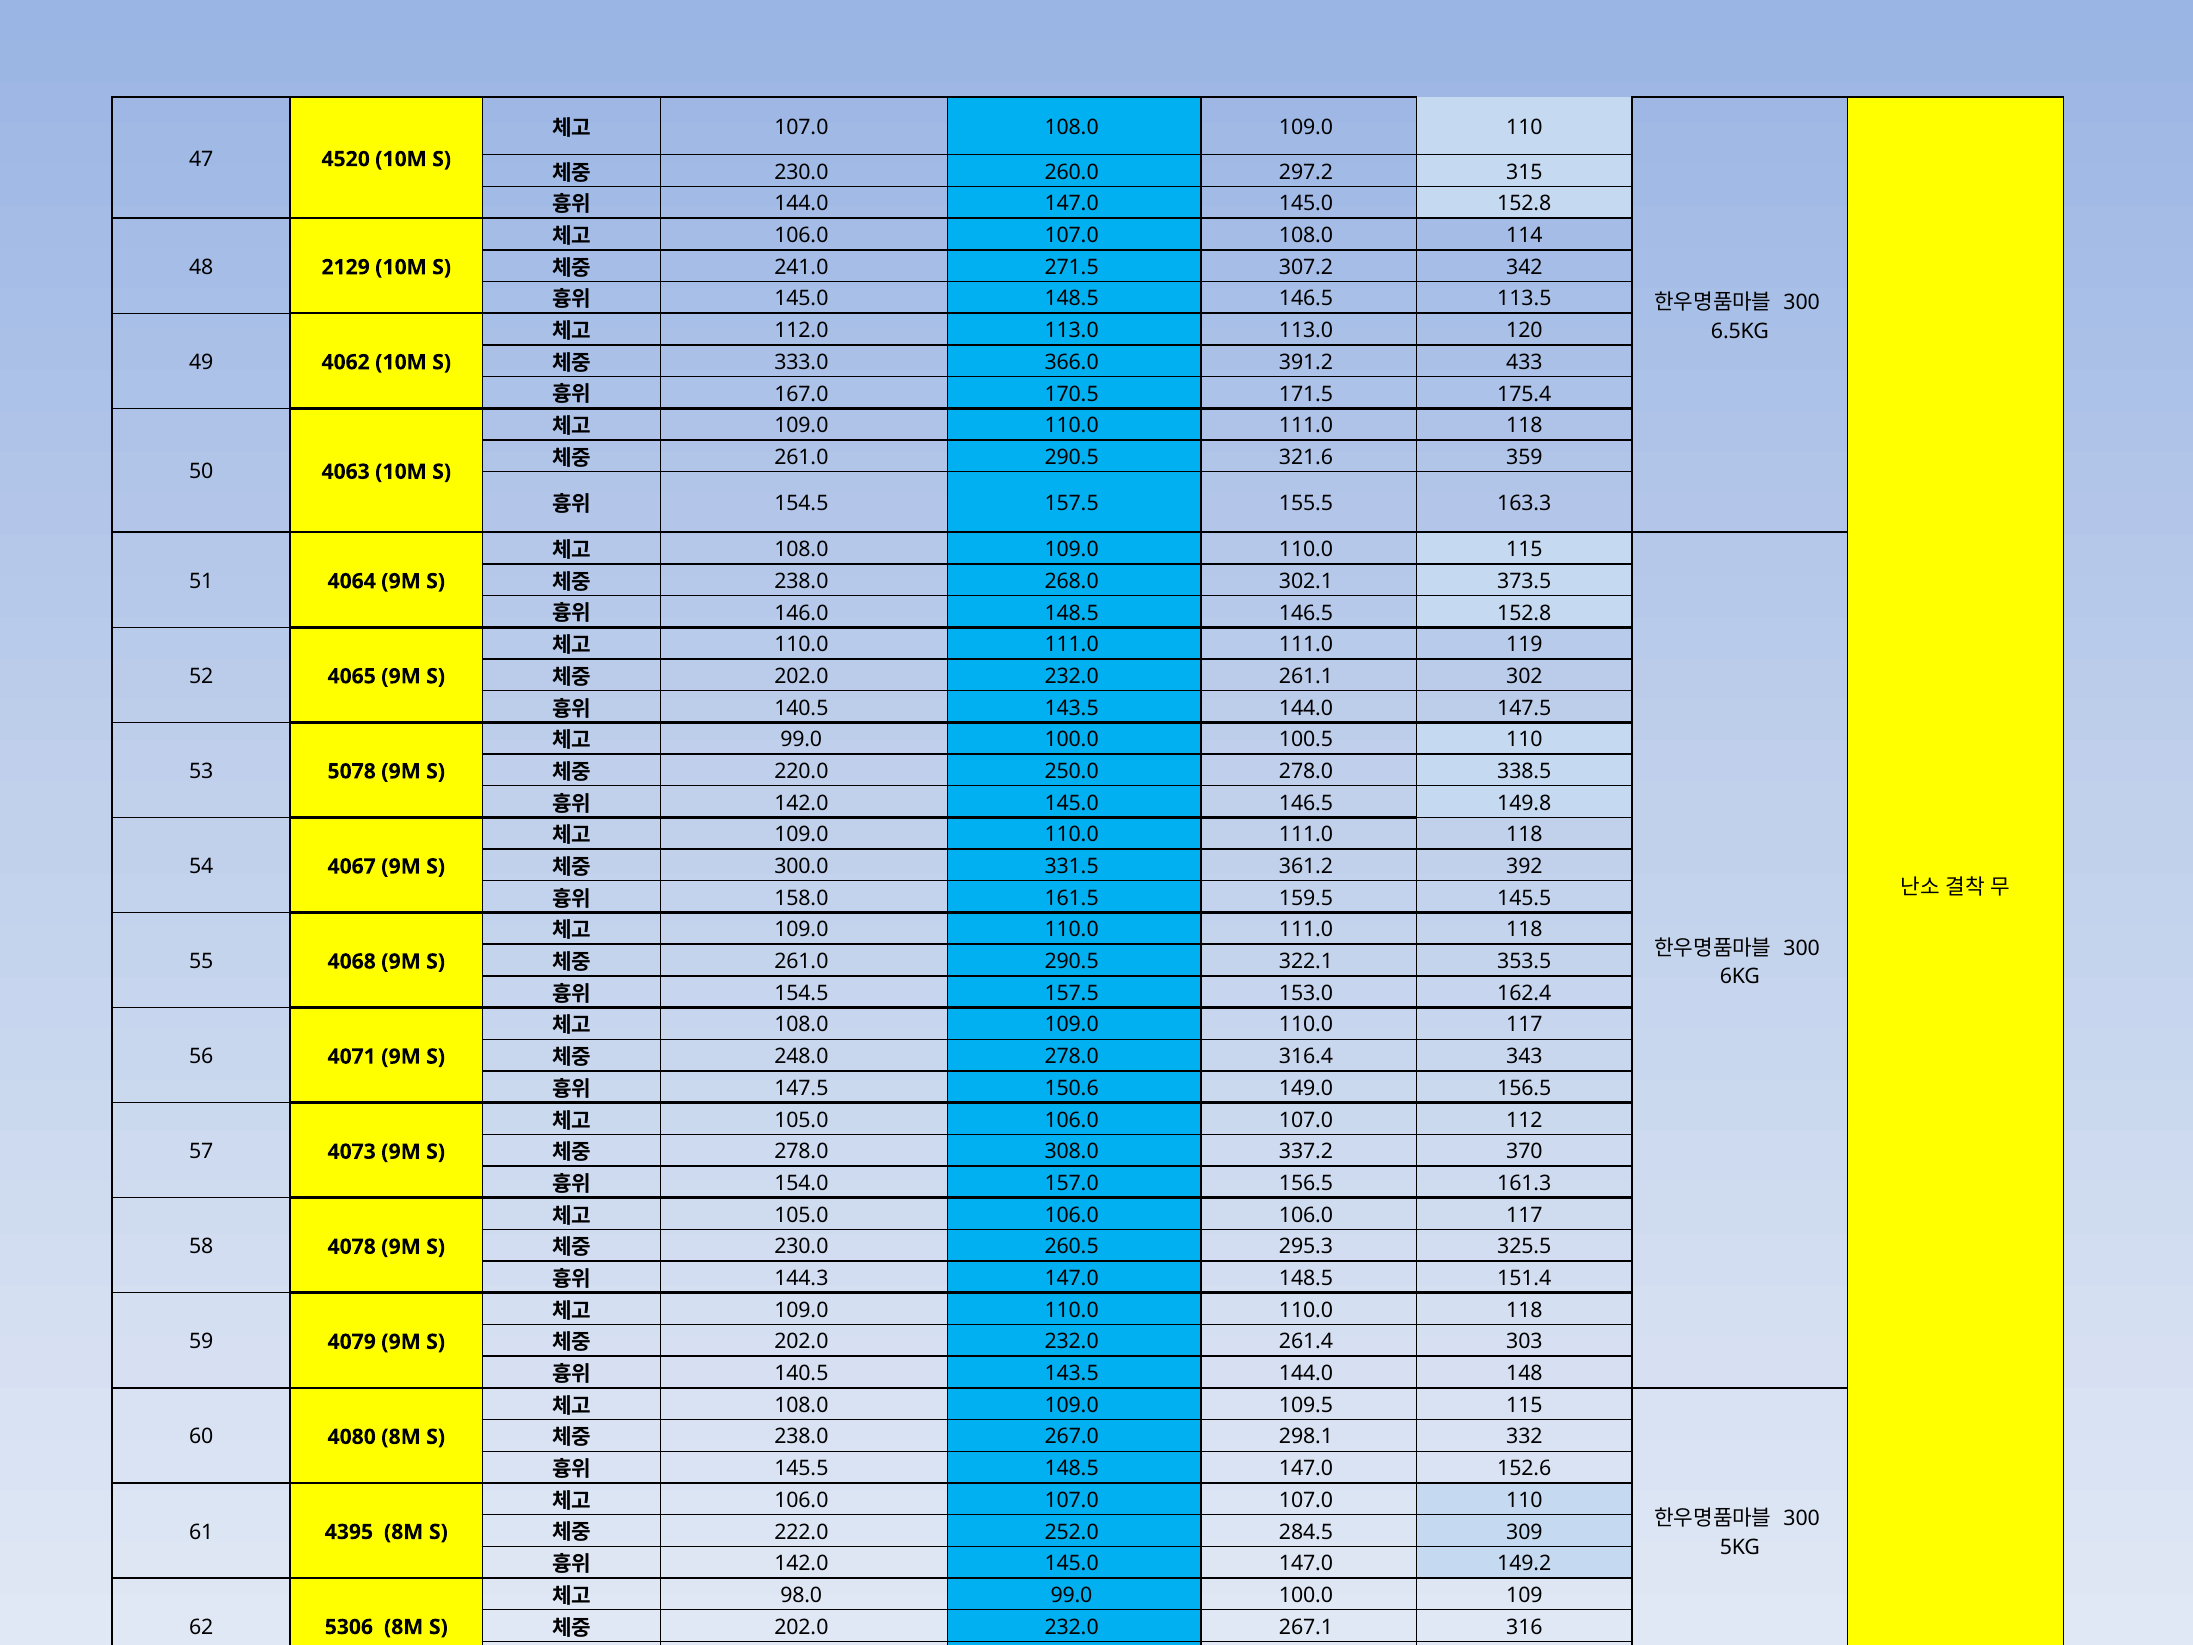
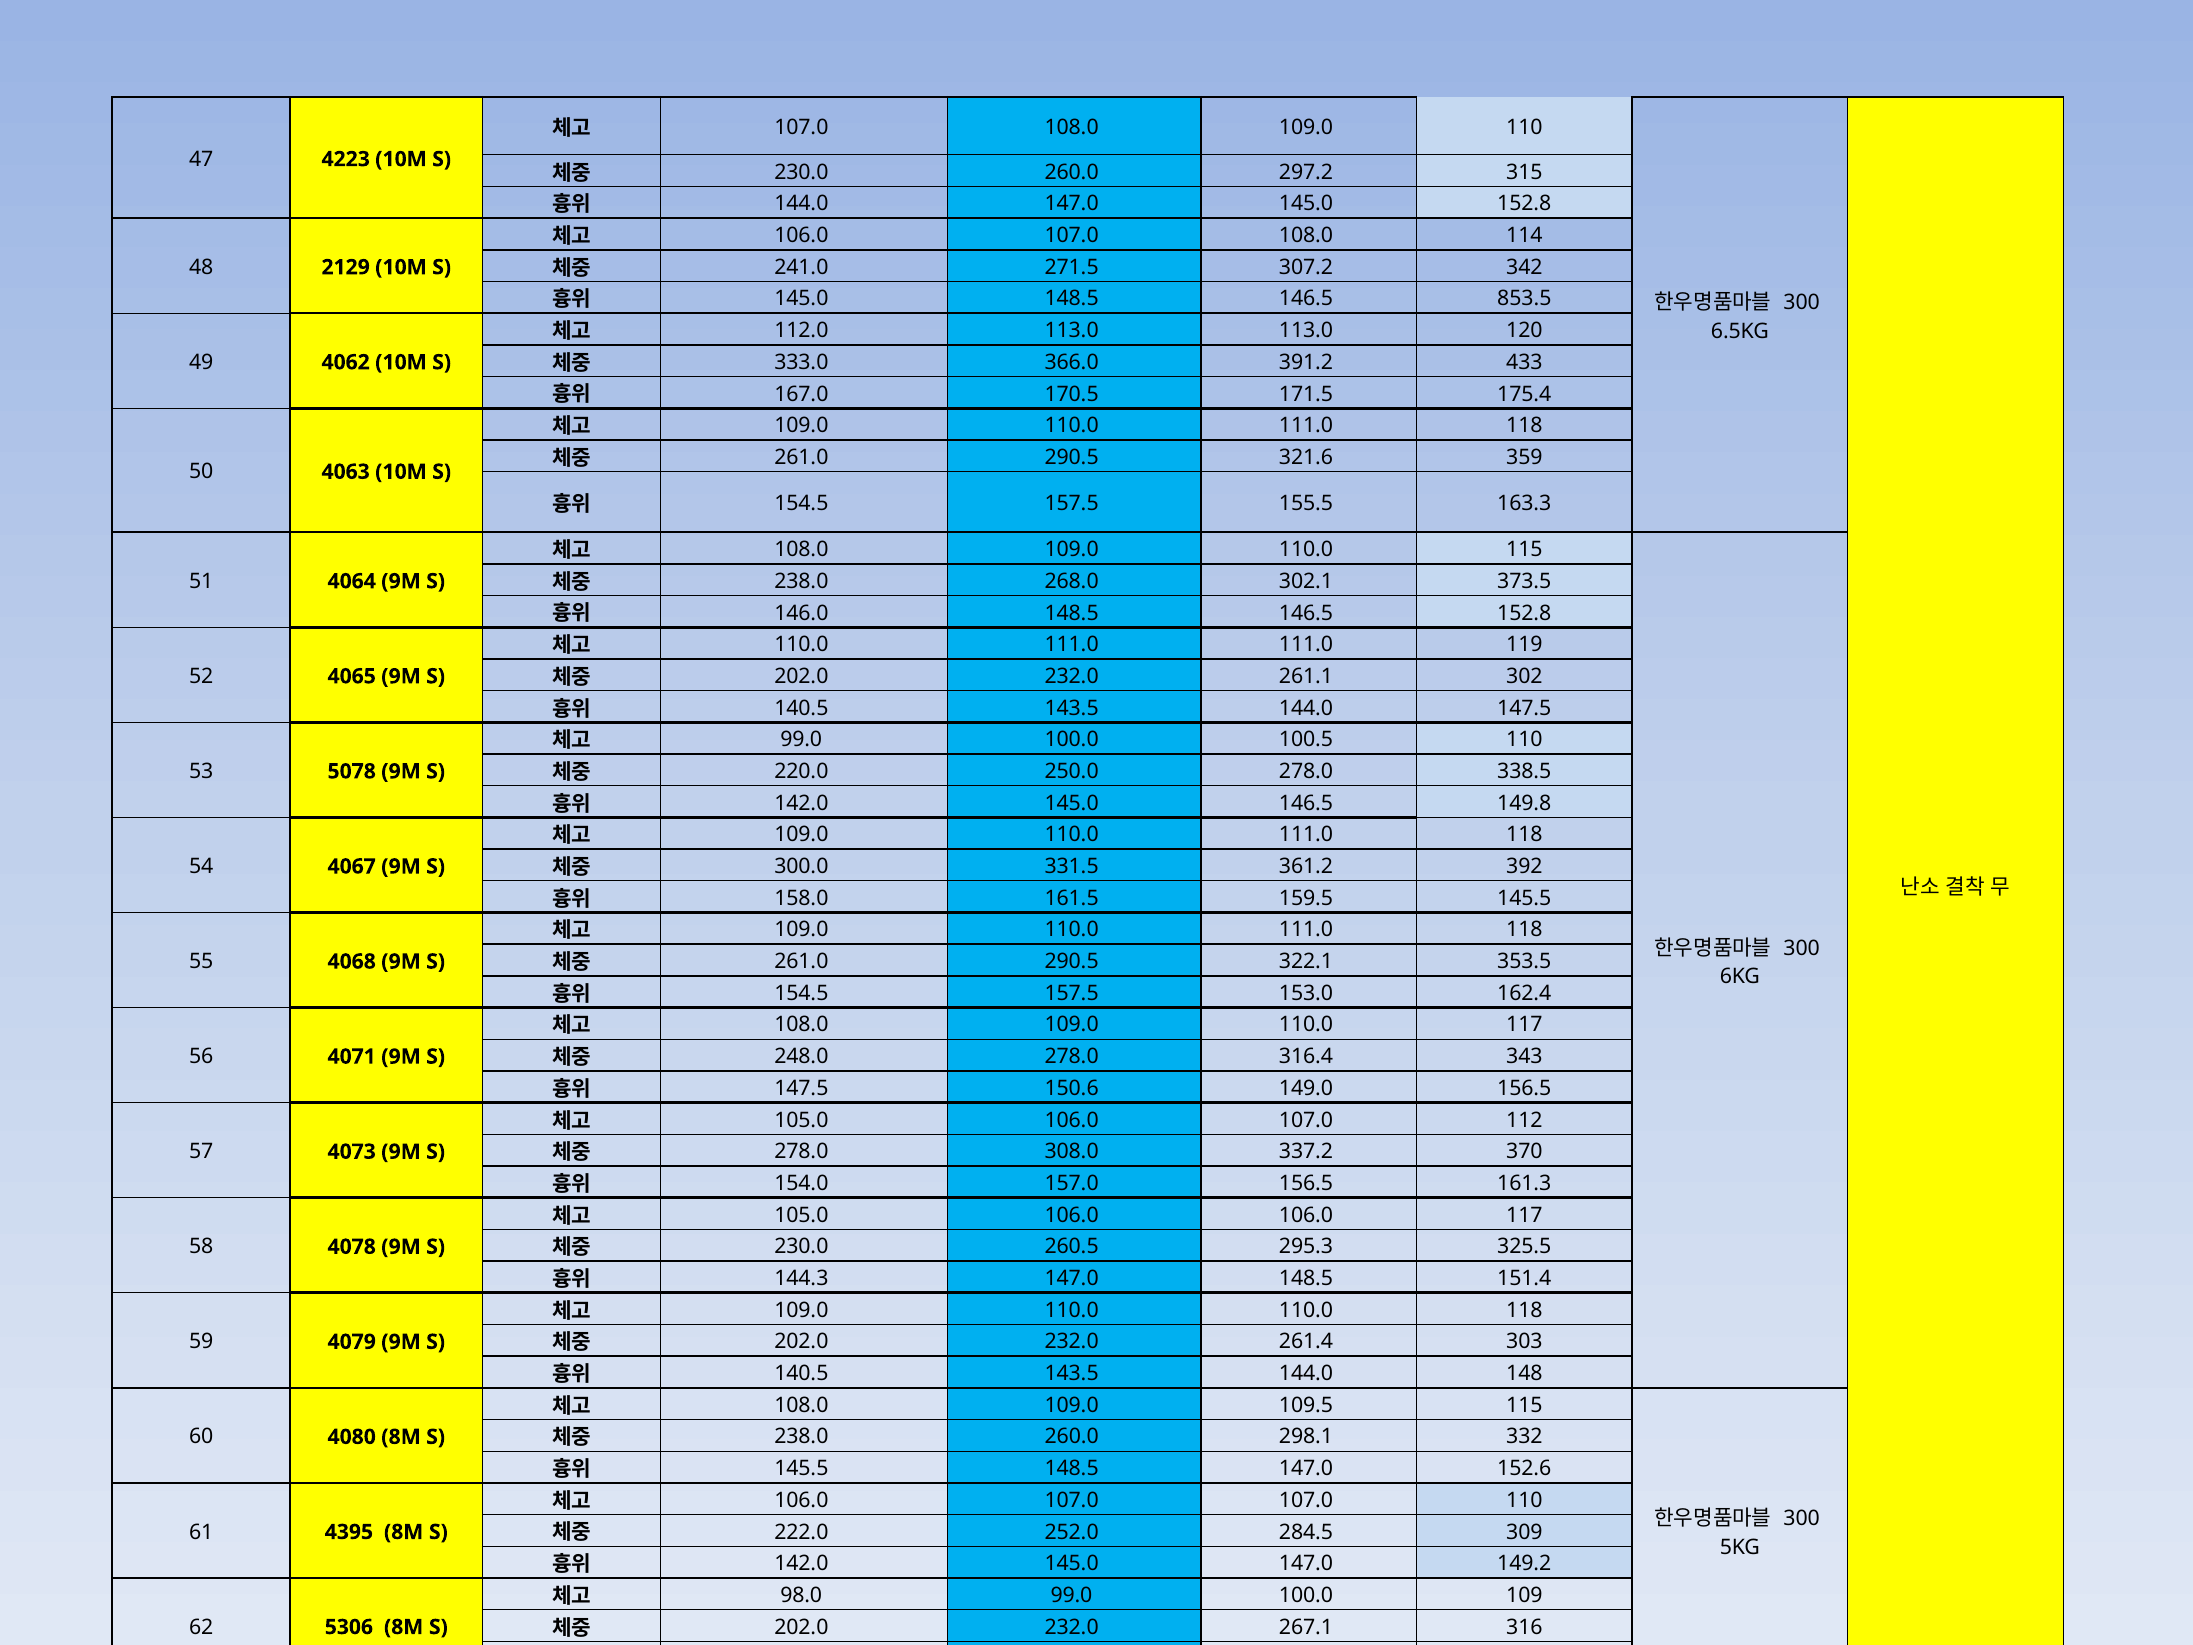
4520: 4520 -> 4223
113.5: 113.5 -> 853.5
238.0 267.0: 267.0 -> 260.0
